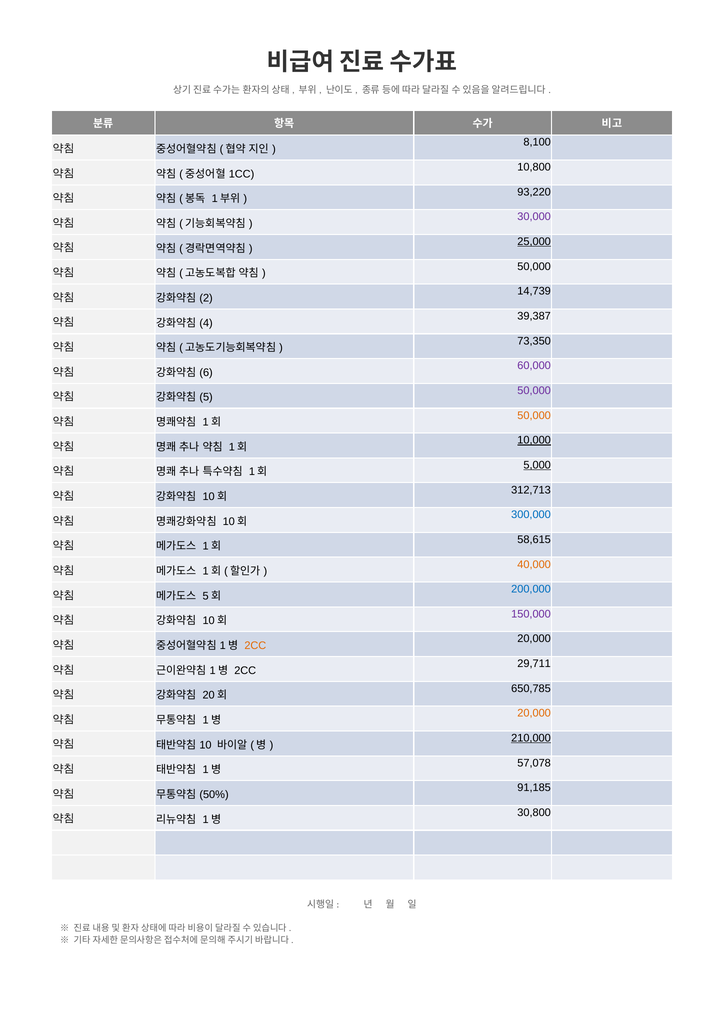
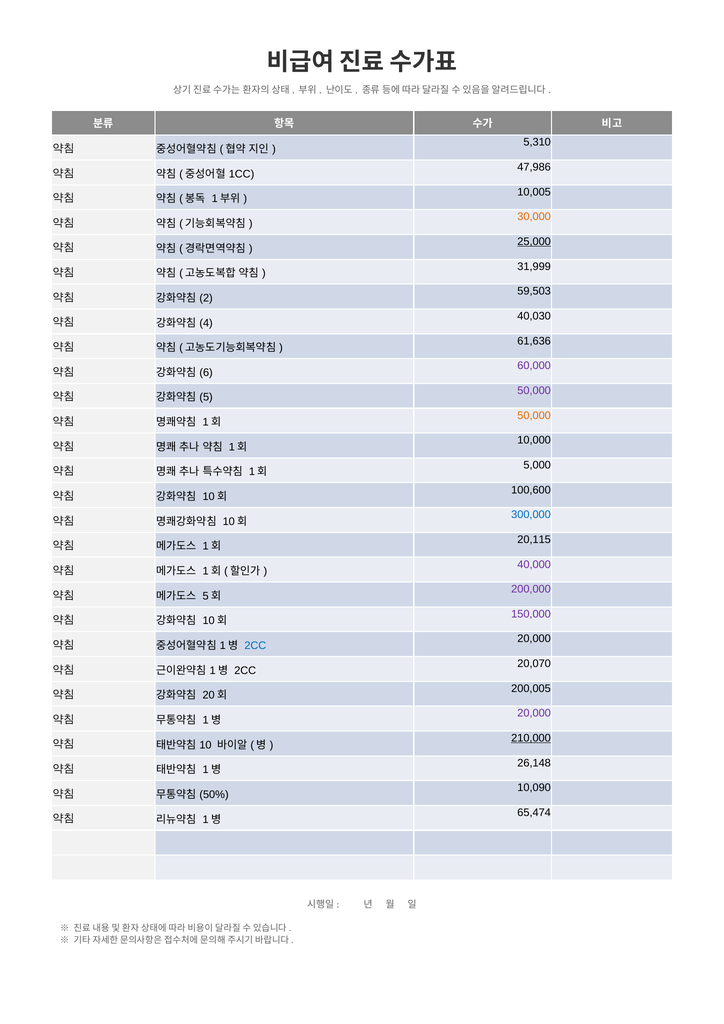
8,100: 8,100 -> 5,310
10,800: 10,800 -> 47,986
93,220: 93,220 -> 10,005
30,000 colour: purple -> orange
50,000 at (534, 266): 50,000 -> 31,999
14,739: 14,739 -> 59,503
39,387: 39,387 -> 40,030
73,350: 73,350 -> 61,636
10,000 underline: present -> none
5,000 underline: present -> none
312,713: 312,713 -> 100,600
58,615: 58,615 -> 20,115
40,000 colour: orange -> purple
200,000 colour: blue -> purple
2CC at (255, 646) colour: orange -> blue
29,711: 29,711 -> 20,070
650,785: 650,785 -> 200,005
20,000 at (534, 713) colour: orange -> purple
57,078: 57,078 -> 26,148
91,185: 91,185 -> 10,090
30,800: 30,800 -> 65,474
